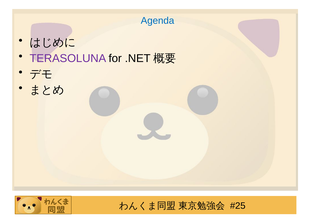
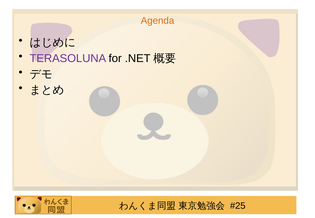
Agenda colour: blue -> orange
